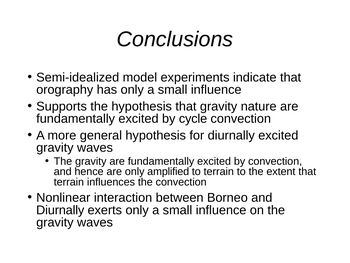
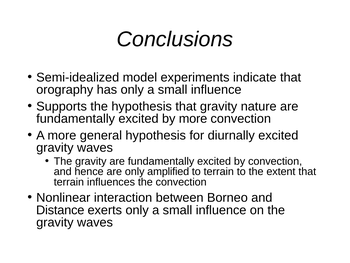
by cycle: cycle -> more
Diurnally at (60, 210): Diurnally -> Distance
